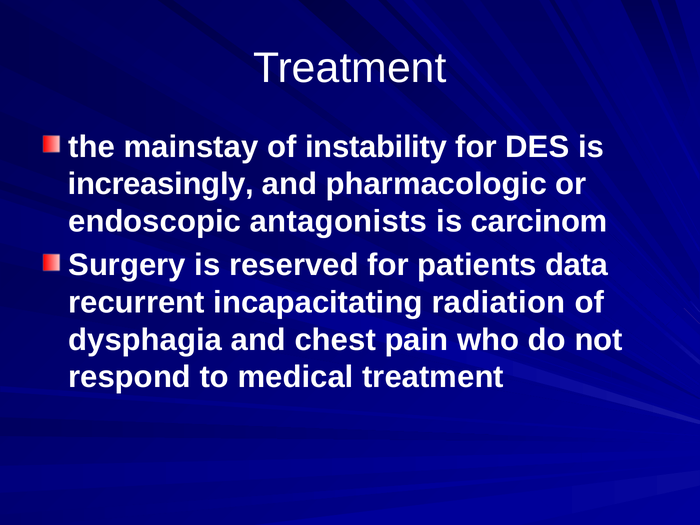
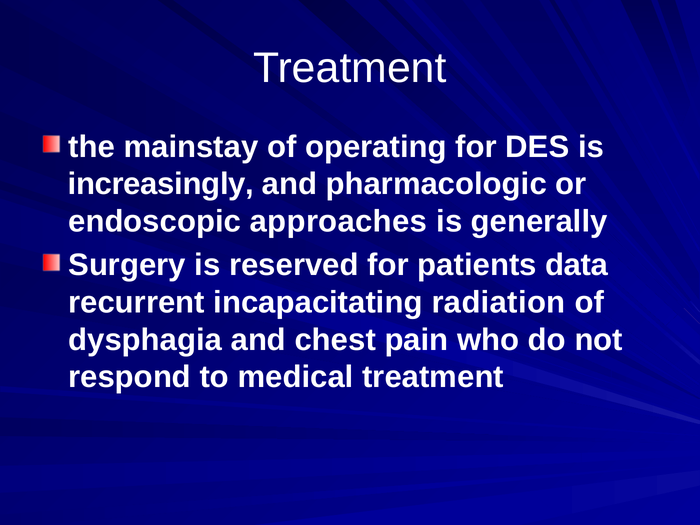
instability: instability -> operating
antagonists: antagonists -> approaches
carcinom: carcinom -> generally
